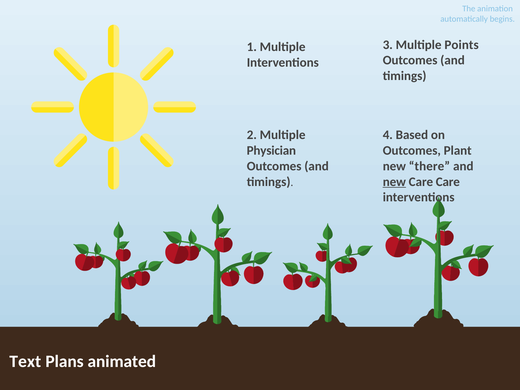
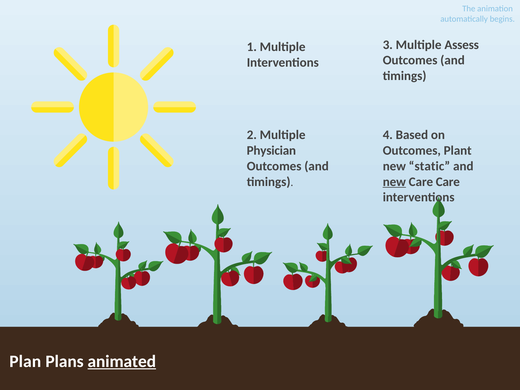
Points: Points -> Assess
there: there -> static
Text: Text -> Plan
animated underline: none -> present
